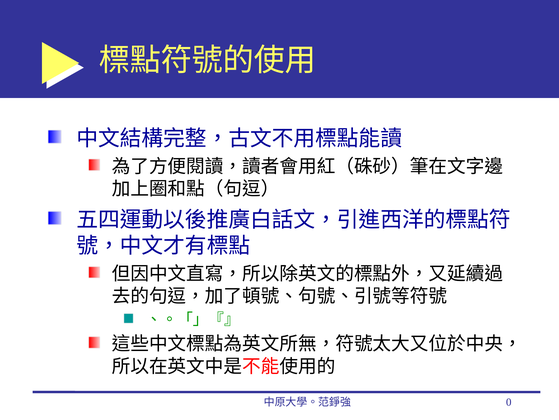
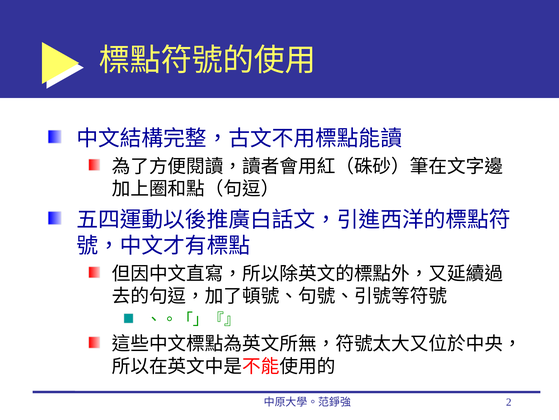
0: 0 -> 2
